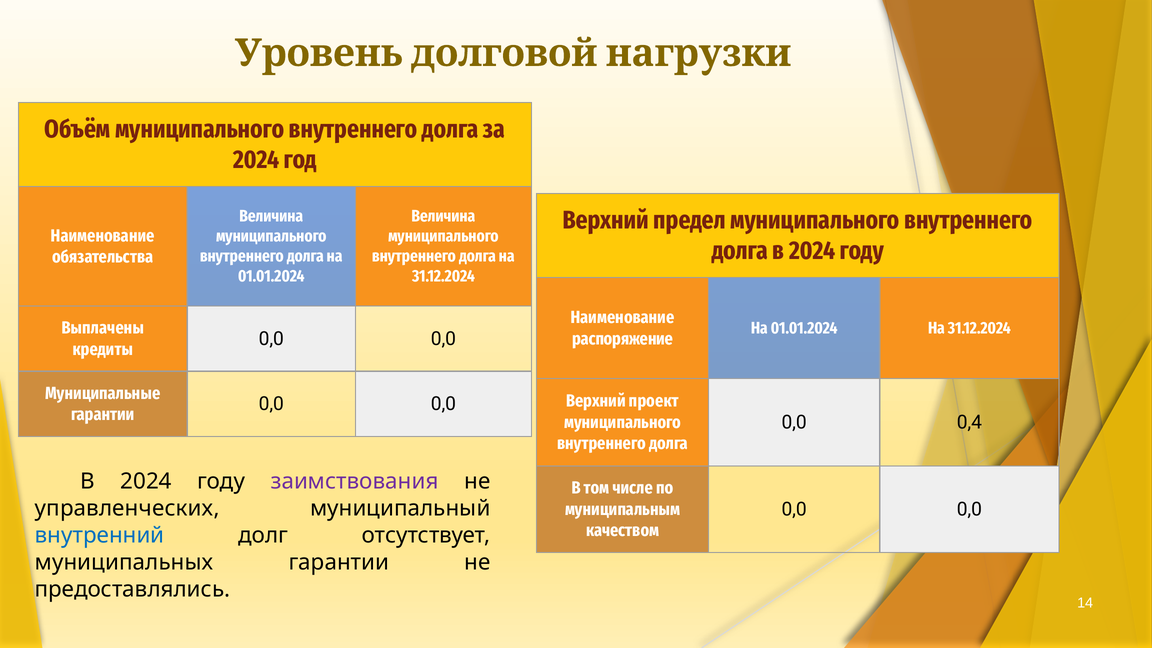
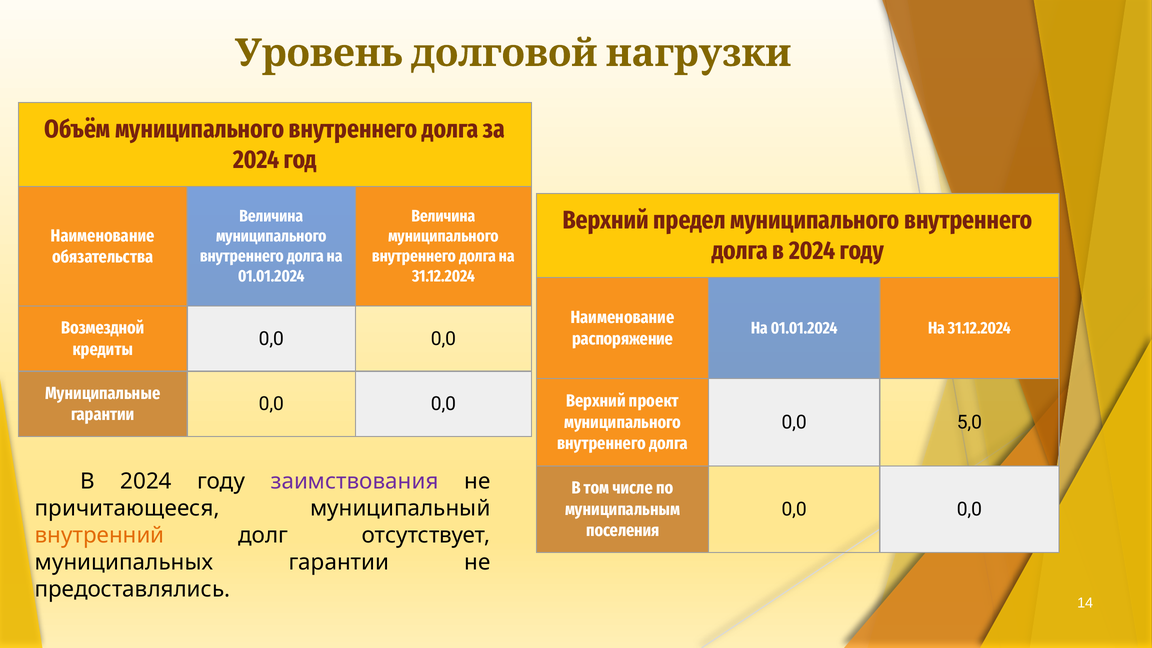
Выплачены: Выплачены -> Возмездной
0,4: 0,4 -> 5,0
управленческих: управленческих -> причитающееся
качеством: качеством -> поселения
внутренний colour: blue -> orange
